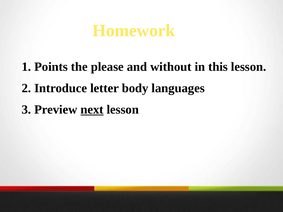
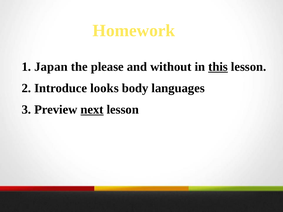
Points: Points -> Japan
this underline: none -> present
letter: letter -> looks
